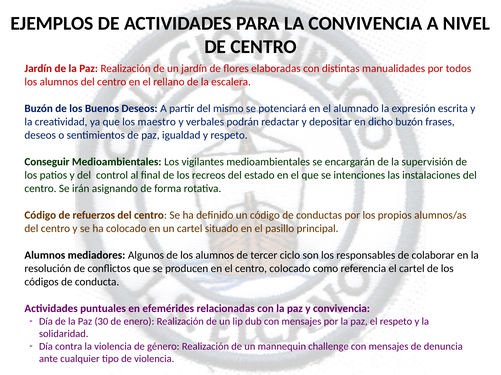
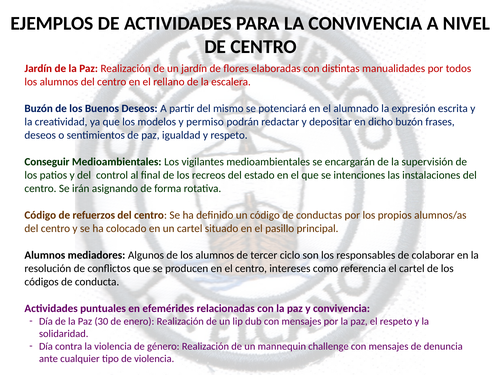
maestro: maestro -> modelos
verbales: verbales -> permiso
centro colocado: colocado -> intereses
